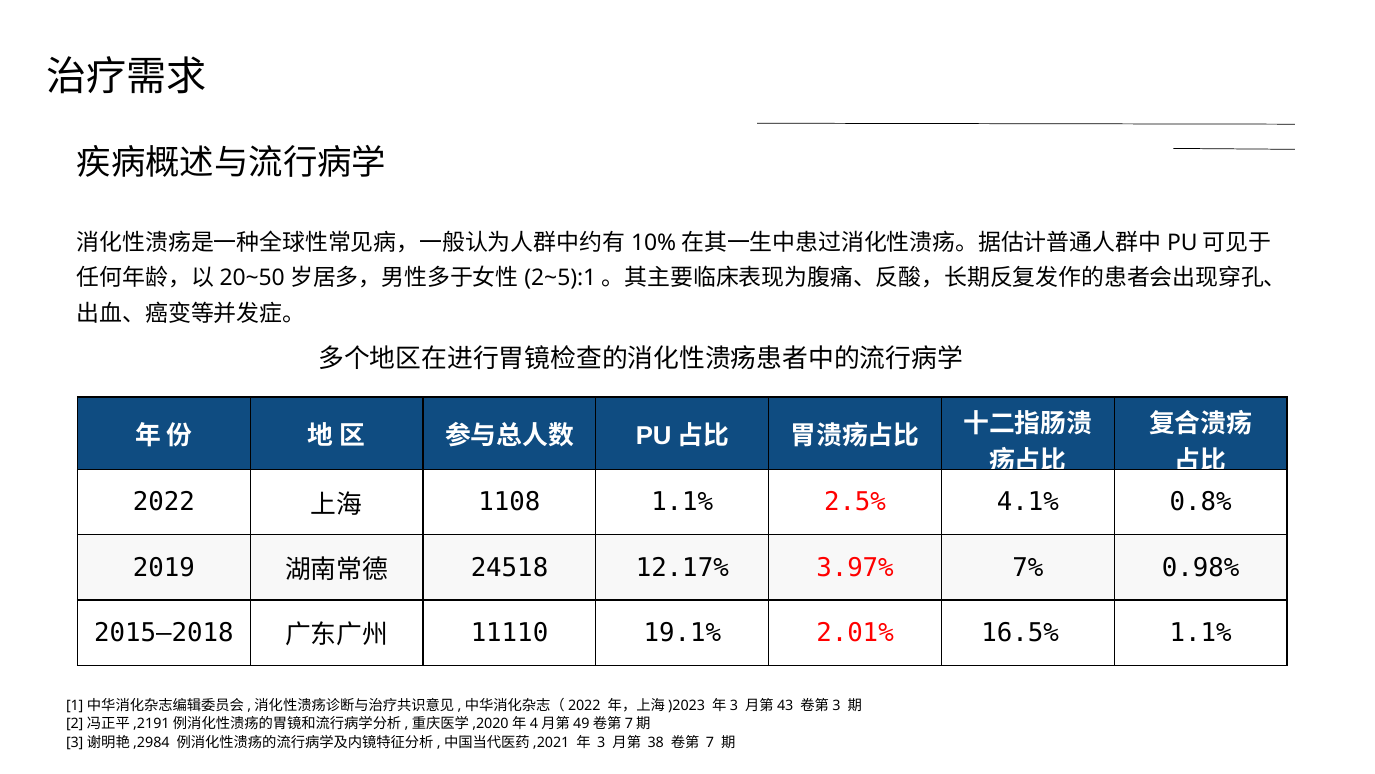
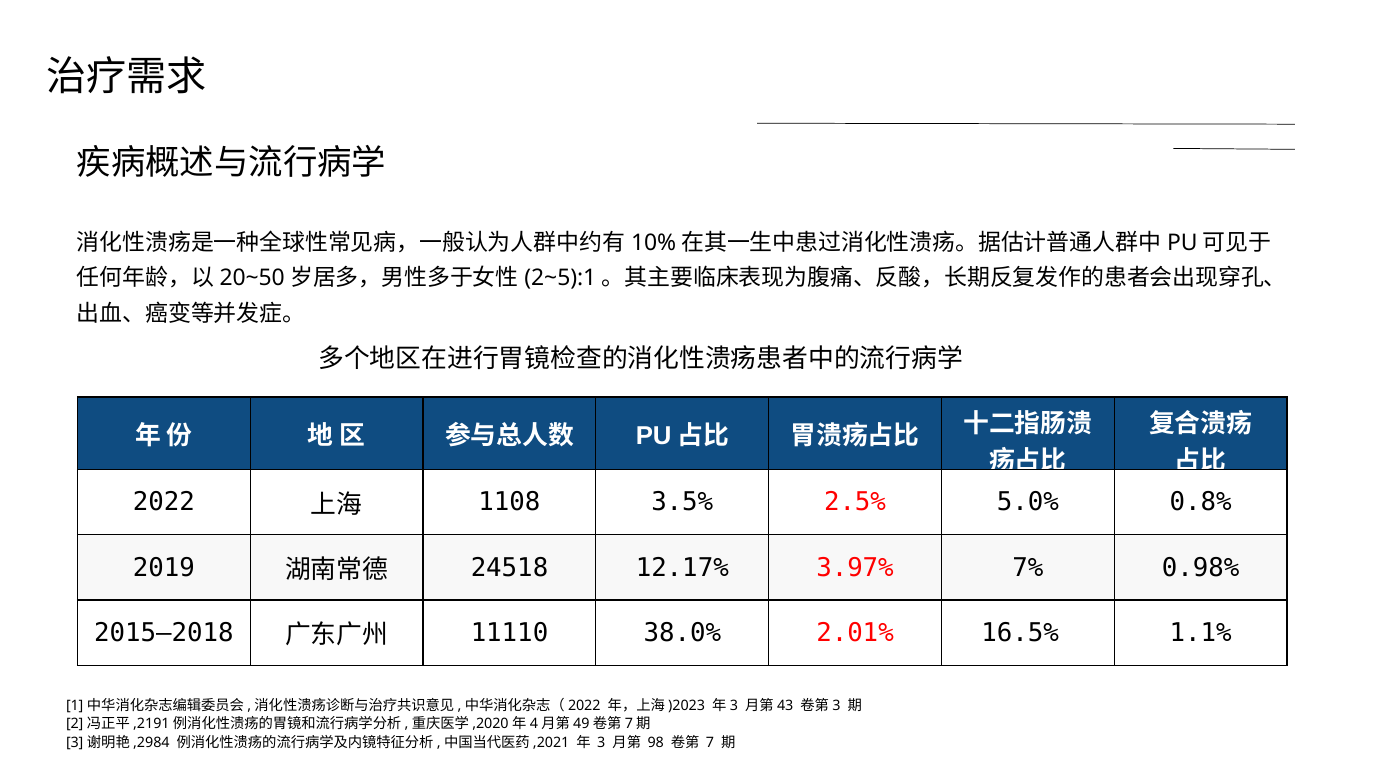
1108 1.1%: 1.1% -> 3.5%
4.1%: 4.1% -> 5.0%
19.1%: 19.1% -> 38.0%
38: 38 -> 98
